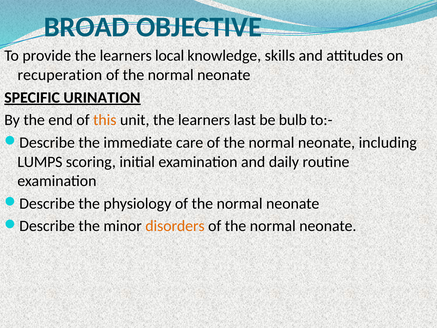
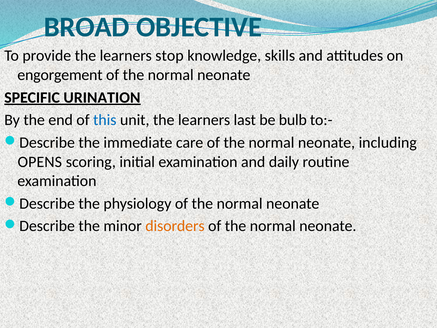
local: local -> stop
recuperation: recuperation -> engorgement
this colour: orange -> blue
LUMPS: LUMPS -> OPENS
